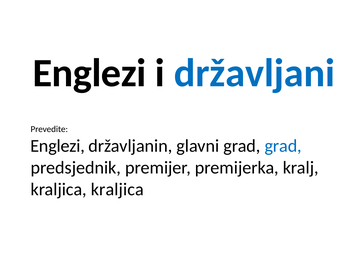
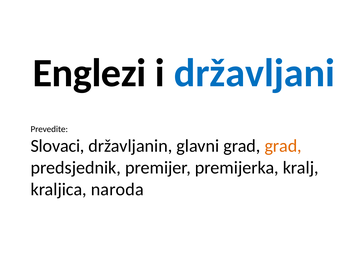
Englezi at (58, 146): Englezi -> Slovaci
grad at (283, 146) colour: blue -> orange
kraljica kraljica: kraljica -> naroda
